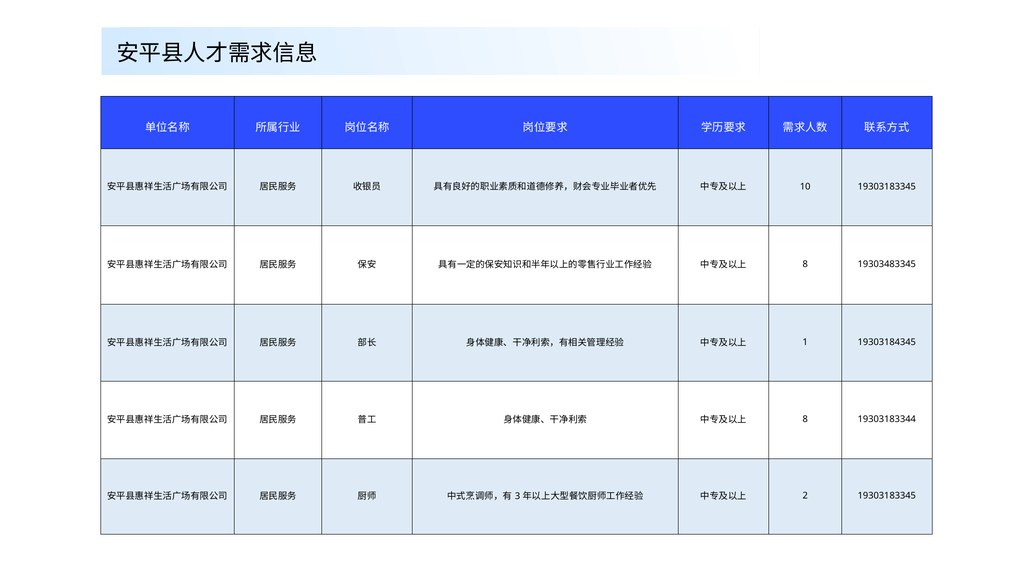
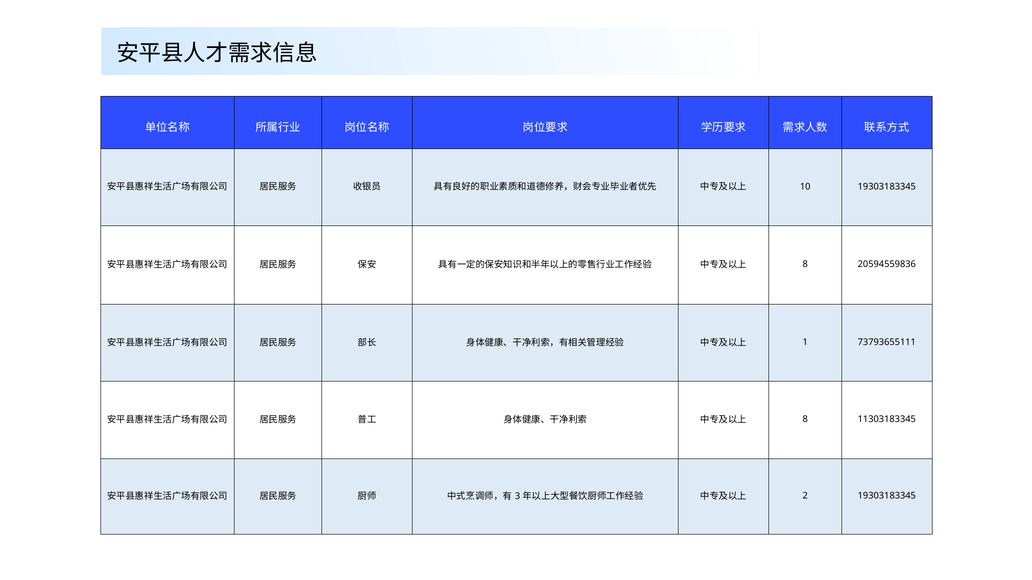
19303483345: 19303483345 -> 20594559836
19303184345: 19303184345 -> 73793655111
19303183344: 19303183344 -> 11303183345
